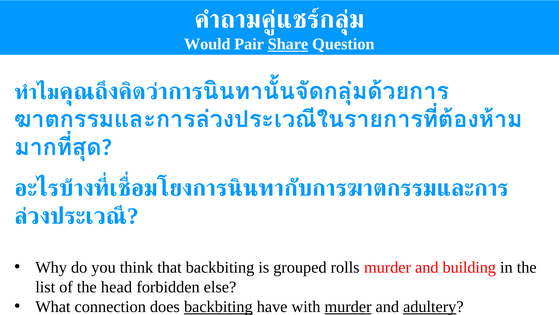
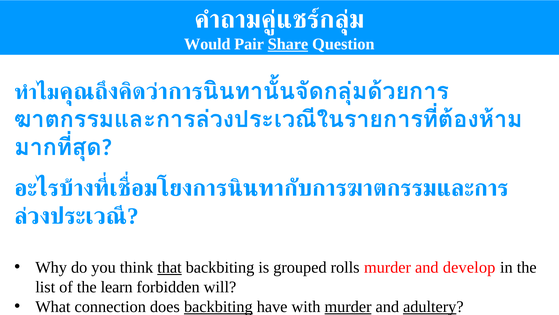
that underline: none -> present
building: building -> develop
head: head -> learn
else: else -> will
